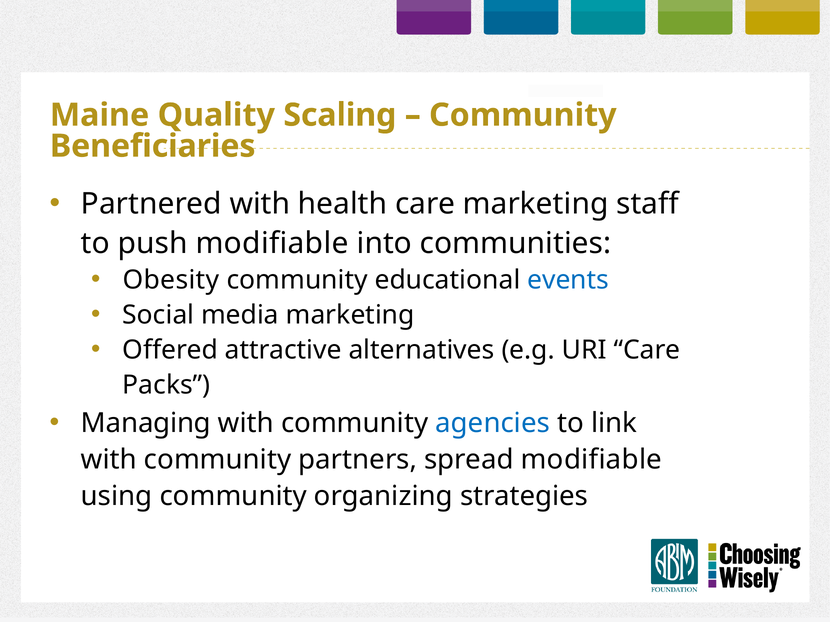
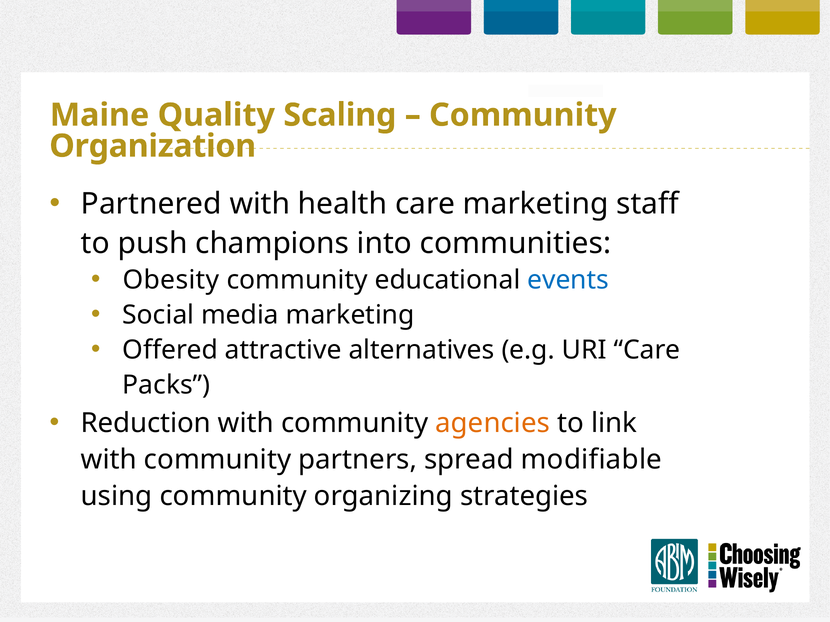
Beneficiaries: Beneficiaries -> Organization
push modifiable: modifiable -> champions
Managing: Managing -> Reduction
agencies colour: blue -> orange
